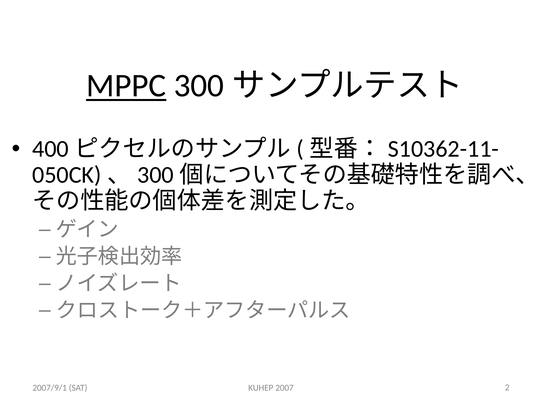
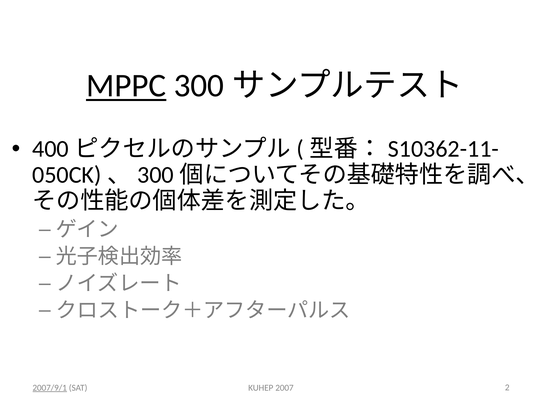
2007/9/1 underline: none -> present
